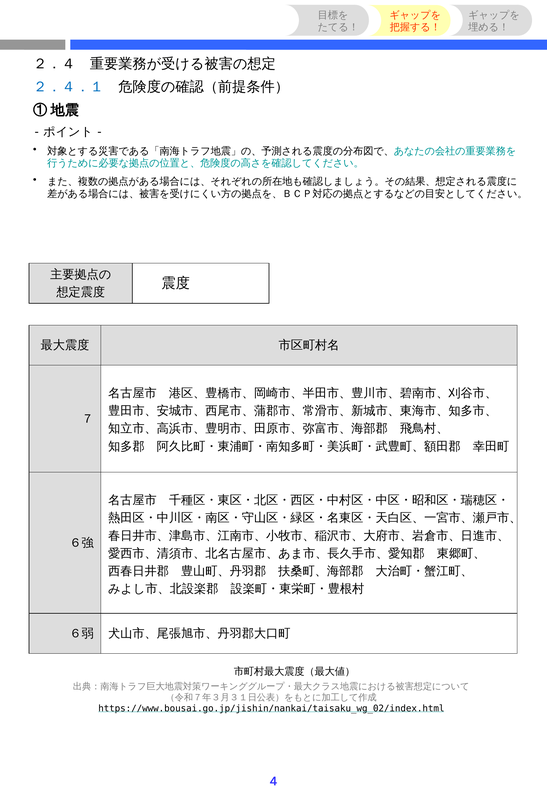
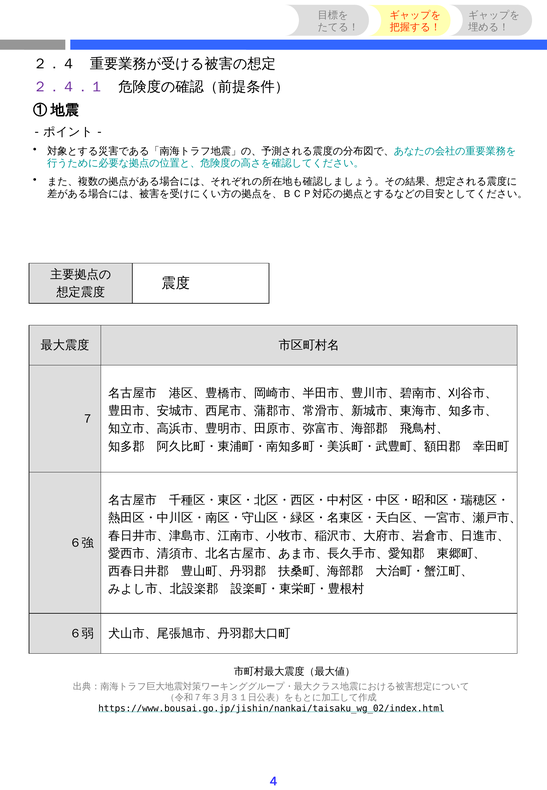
２．４．１ colour: blue -> purple
